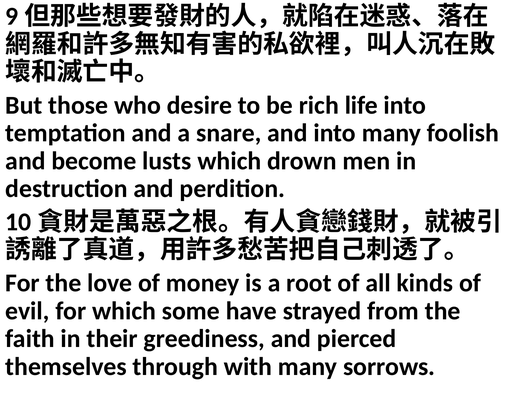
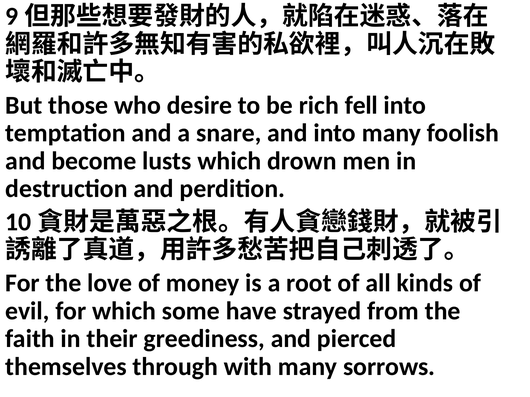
life: life -> fell
